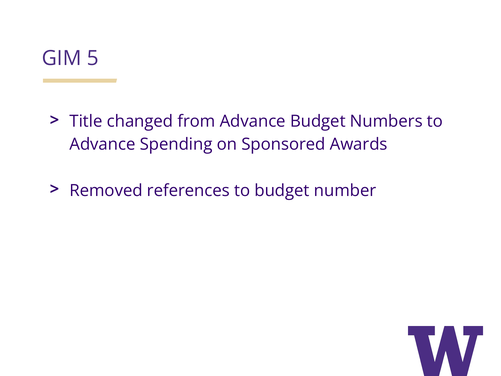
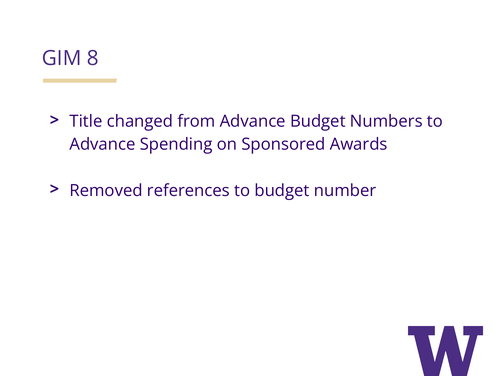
5: 5 -> 8
